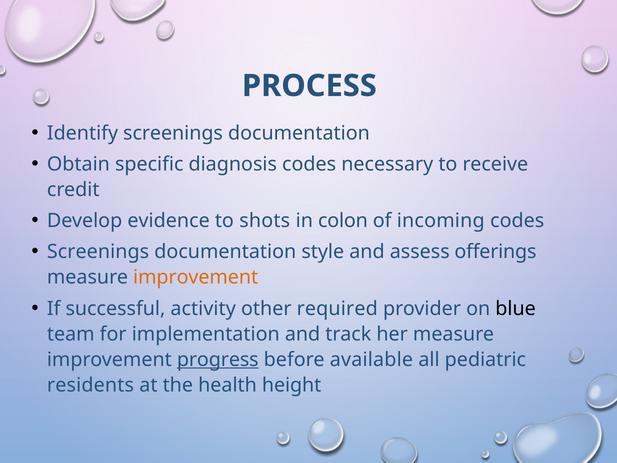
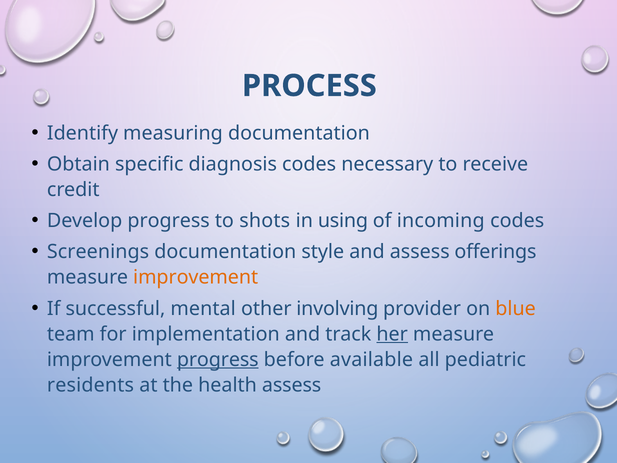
Identify screenings: screenings -> measuring
Develop evidence: evidence -> progress
colon: colon -> using
activity: activity -> mental
required: required -> involving
blue colour: black -> orange
her underline: none -> present
health height: height -> assess
